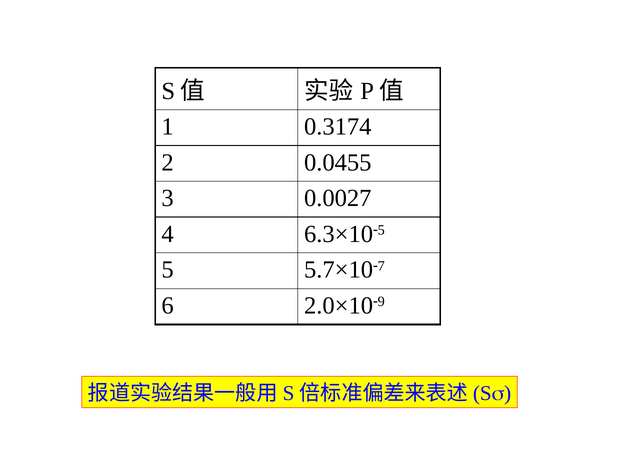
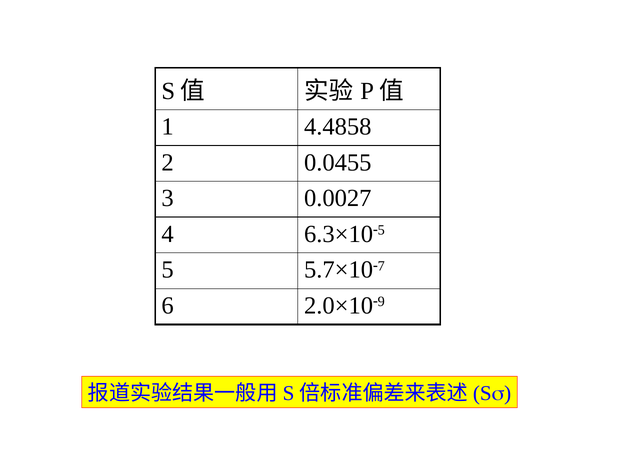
0.3174: 0.3174 -> 4.4858
